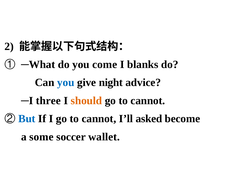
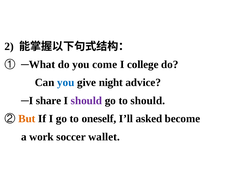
blanks: blanks -> college
three: three -> share
should at (86, 101) colour: orange -> purple
cannot at (148, 101): cannot -> should
But colour: blue -> orange
I go to cannot: cannot -> oneself
some: some -> work
